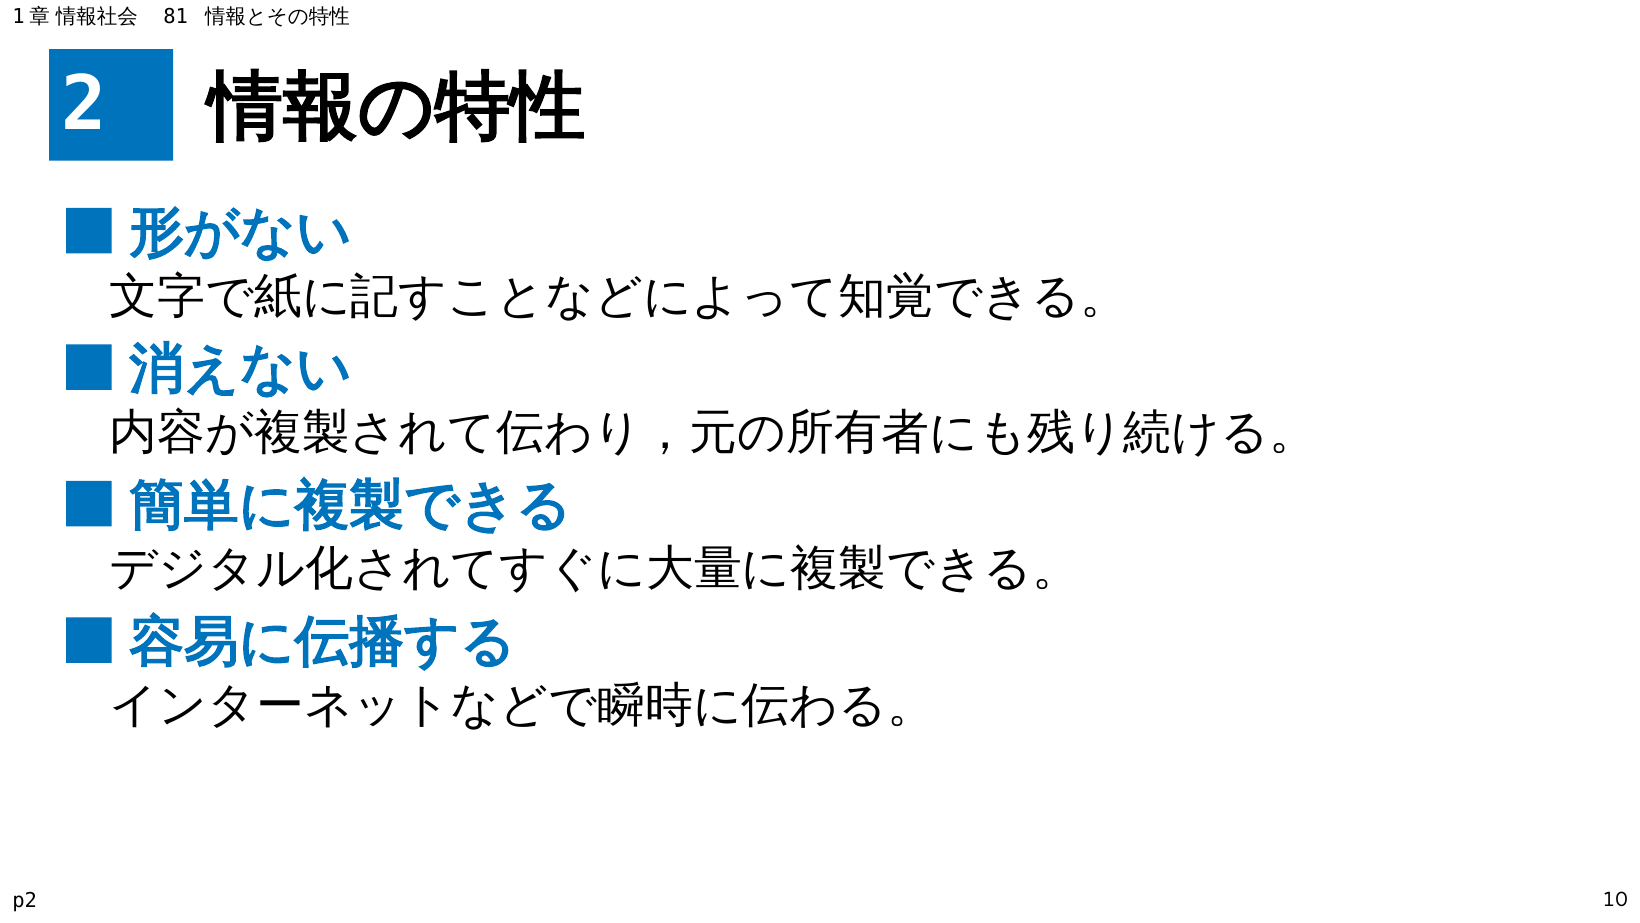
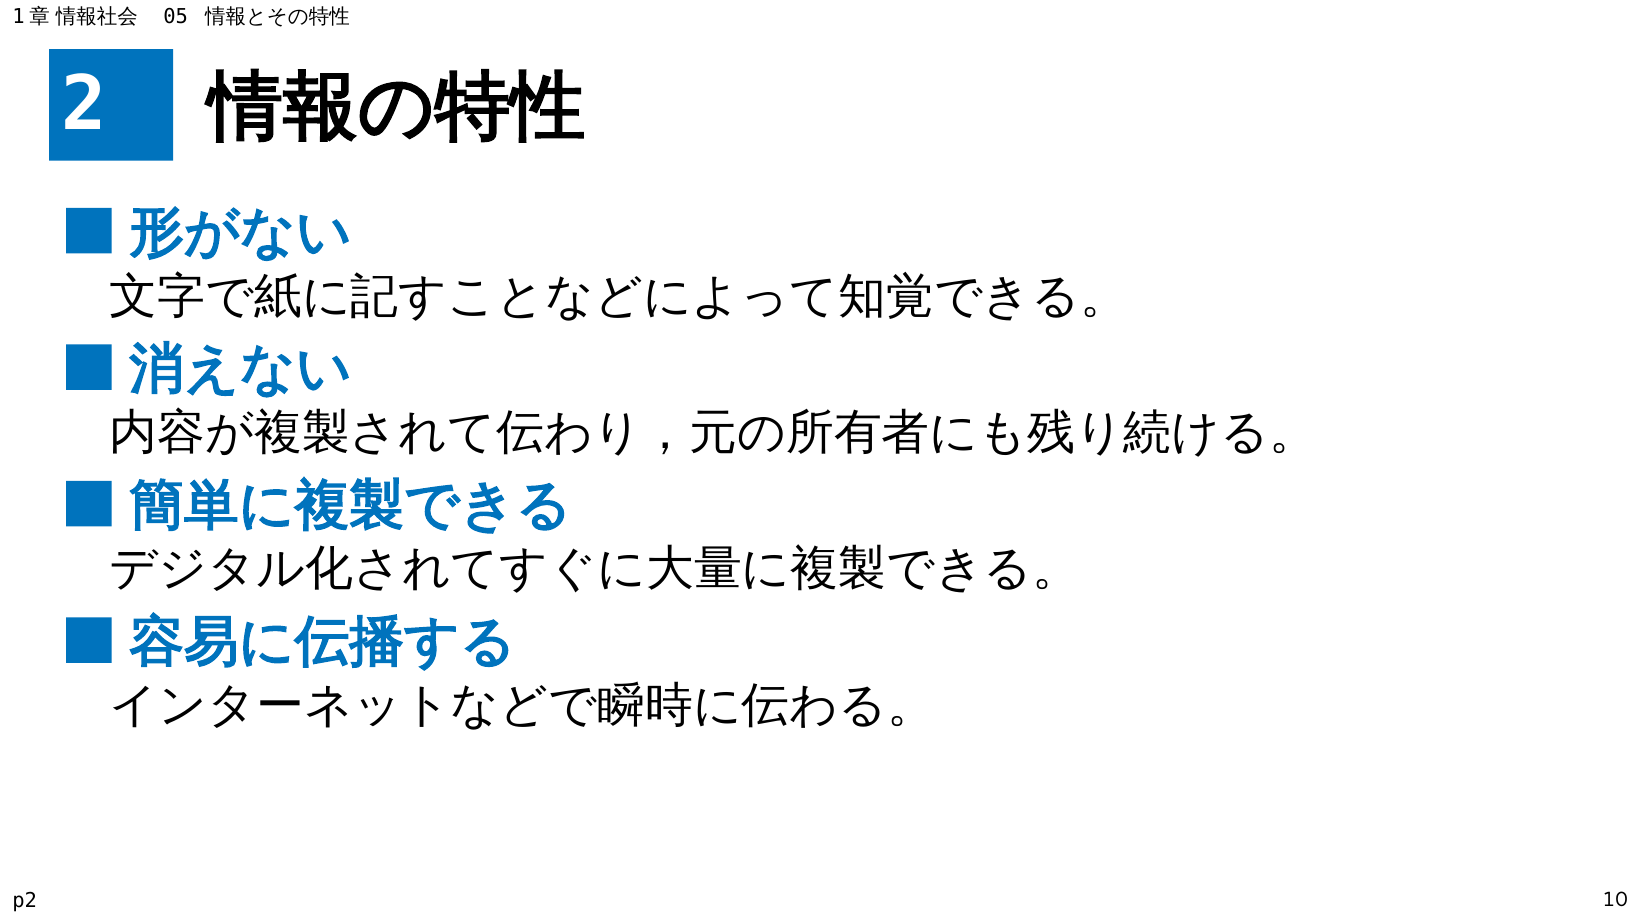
81: 81 -> 05
